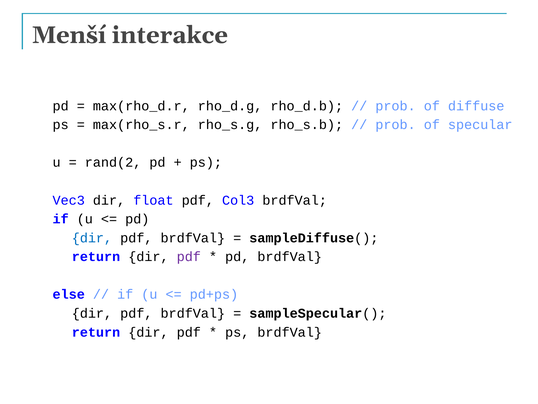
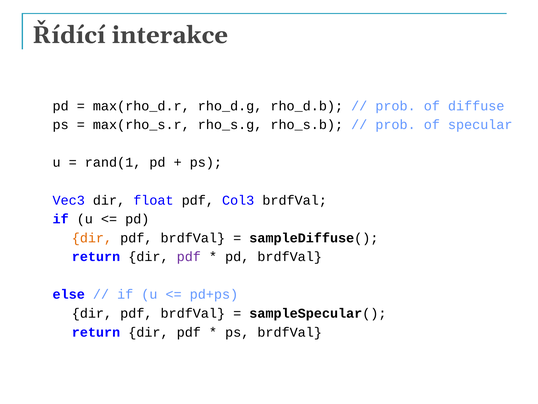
Menší: Menší -> Řídící
rand(2: rand(2 -> rand(1
dir at (92, 238) colour: blue -> orange
